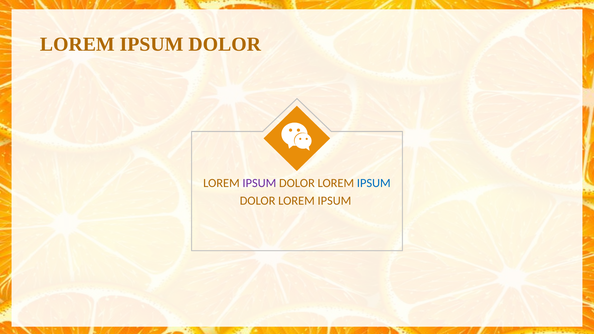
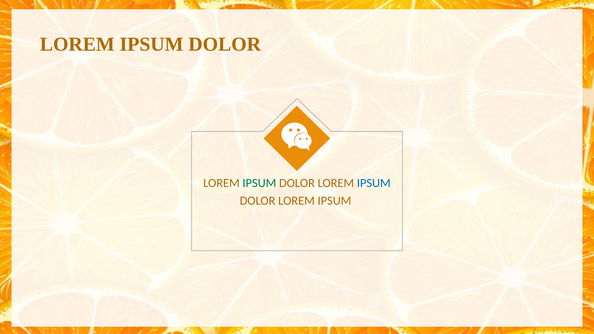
IPSUM at (259, 183) colour: purple -> green
